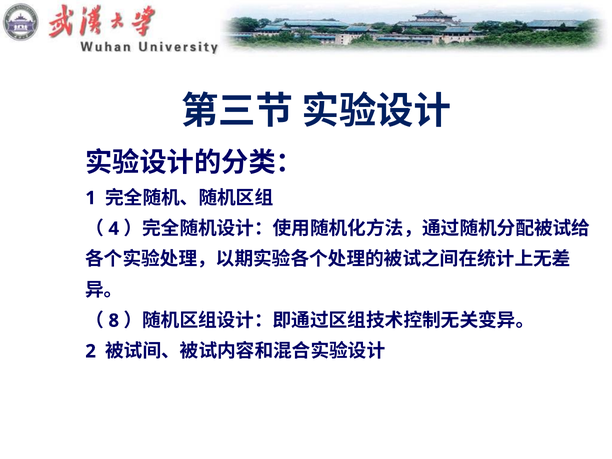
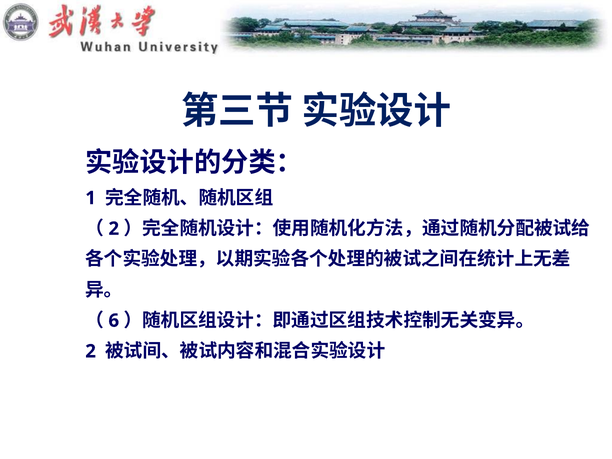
4 at (114, 229): 4 -> 2
8: 8 -> 6
